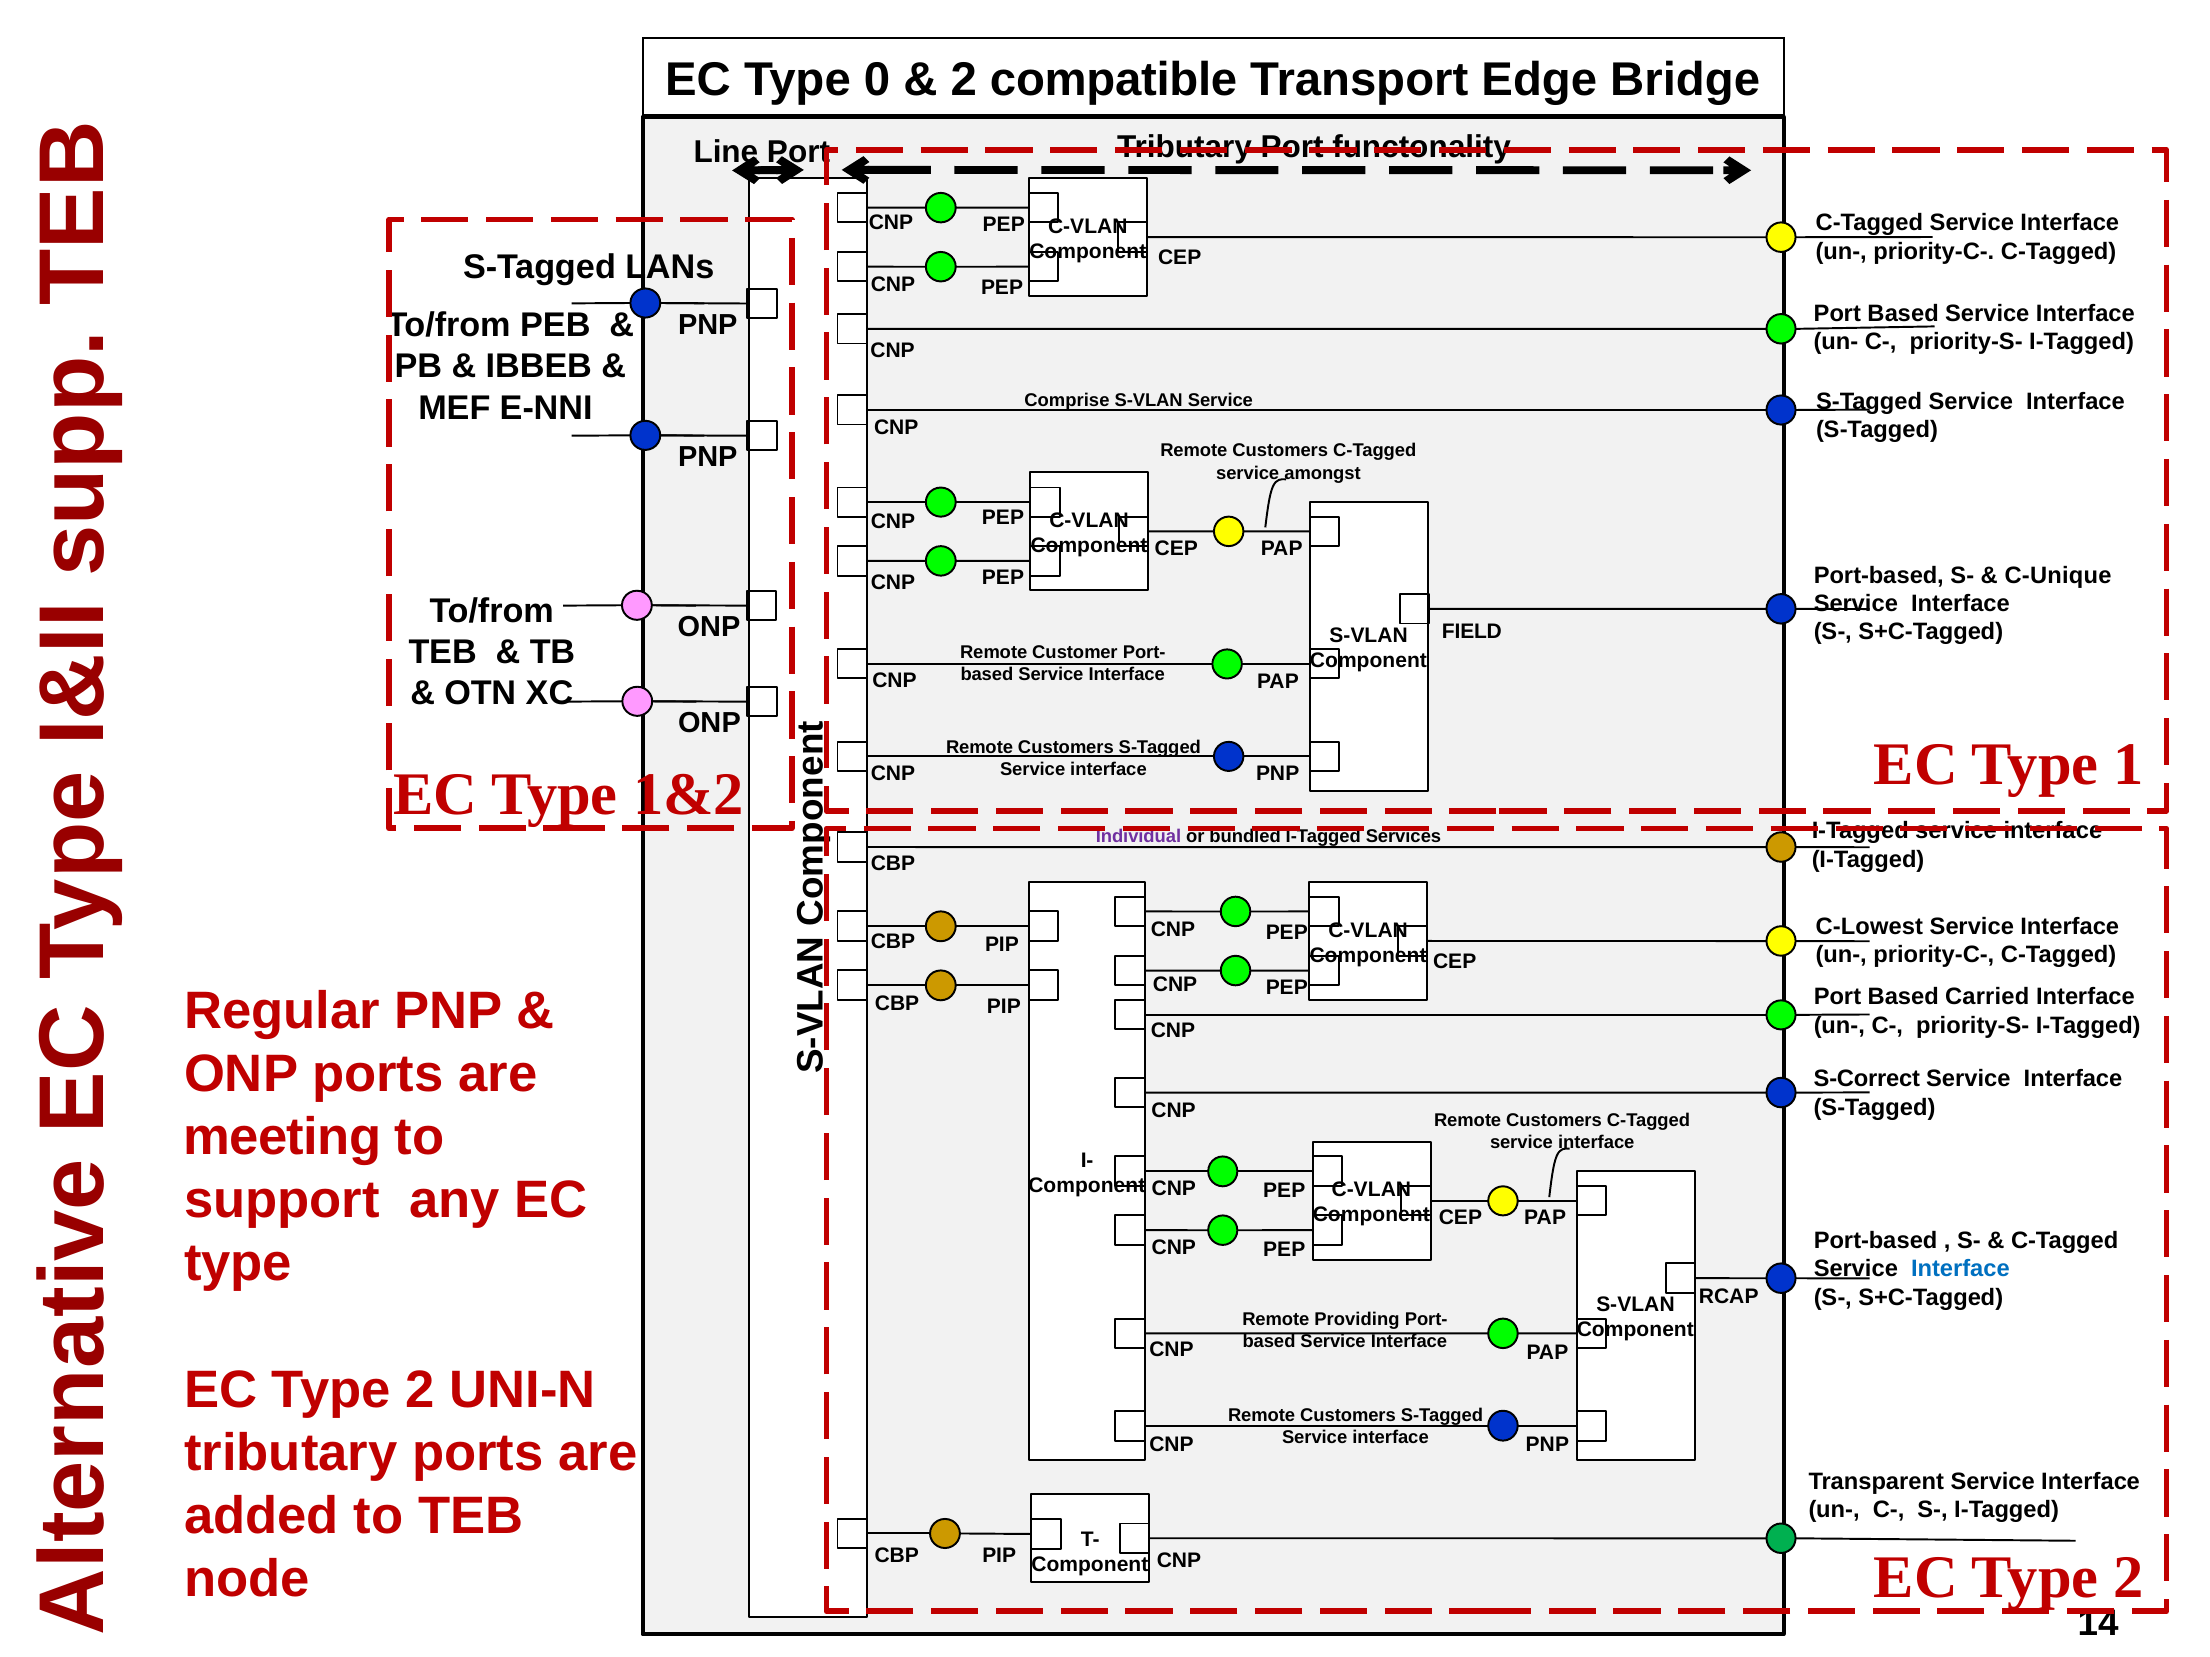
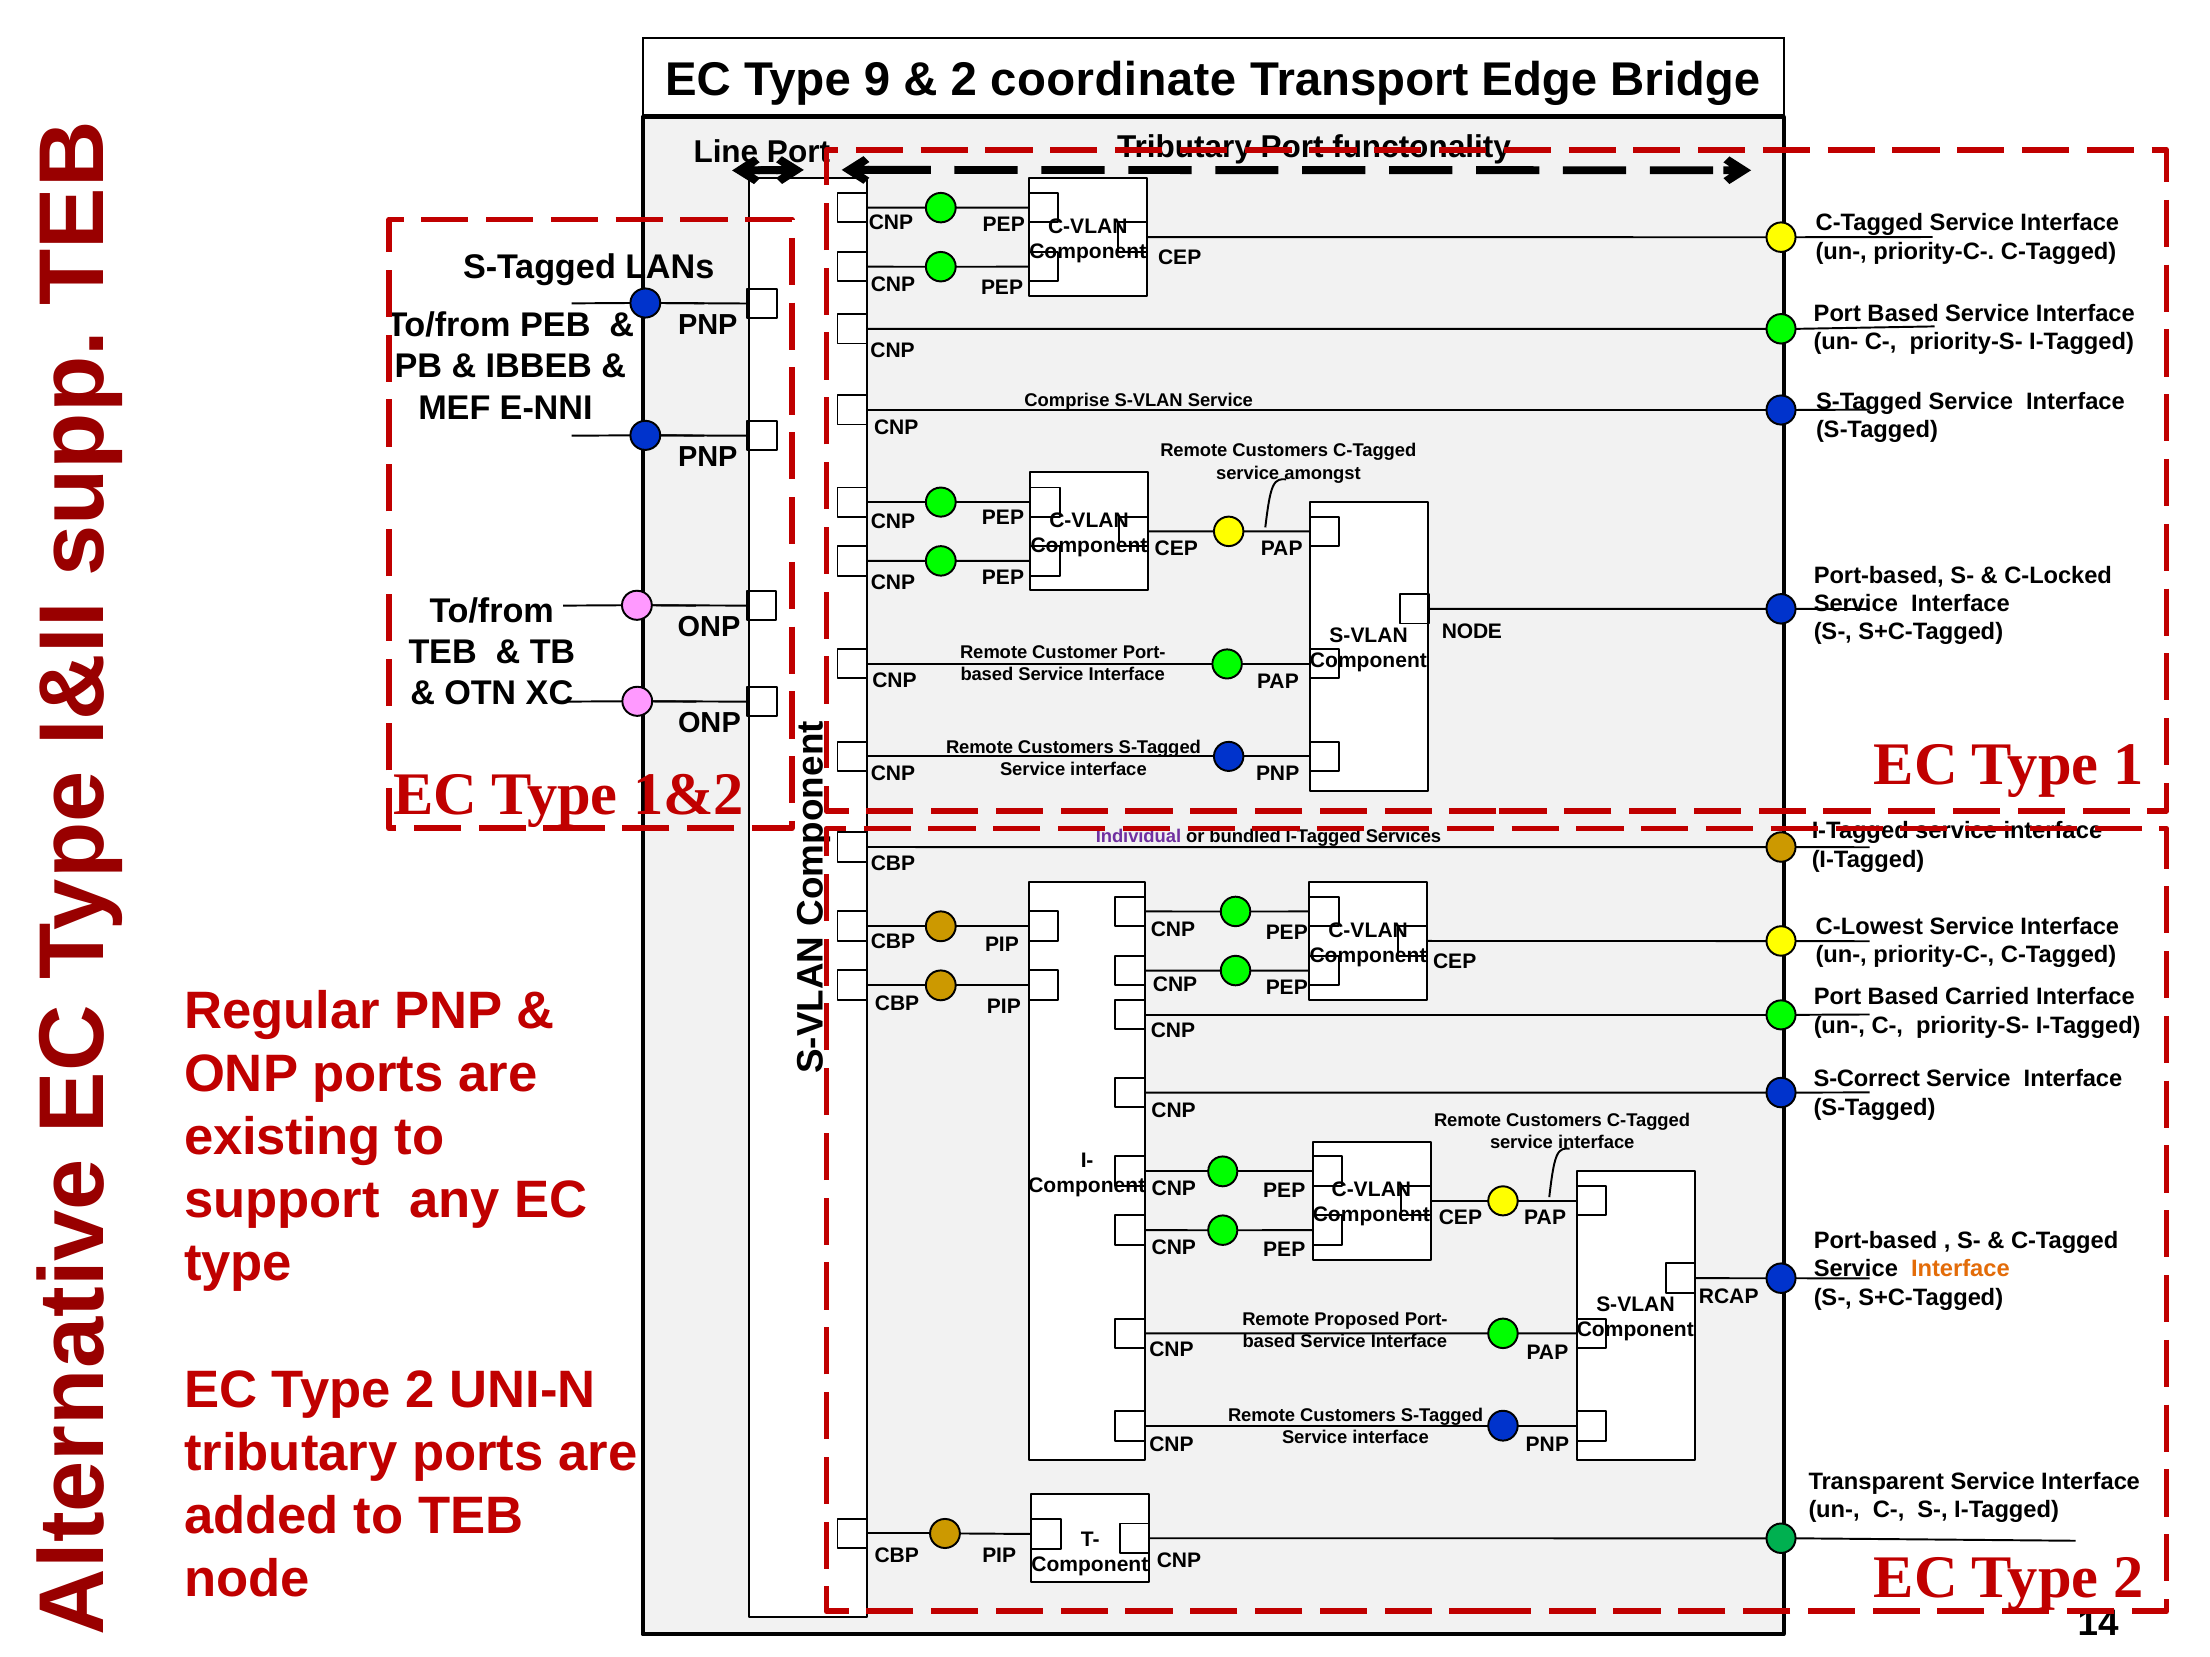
0: 0 -> 9
compatible: compatible -> coordinate
C-Unique: C-Unique -> C-Locked
FIELD at (1472, 631): FIELD -> NODE
meeting: meeting -> existing
Interface at (1960, 1269) colour: blue -> orange
Providing: Providing -> Proposed
